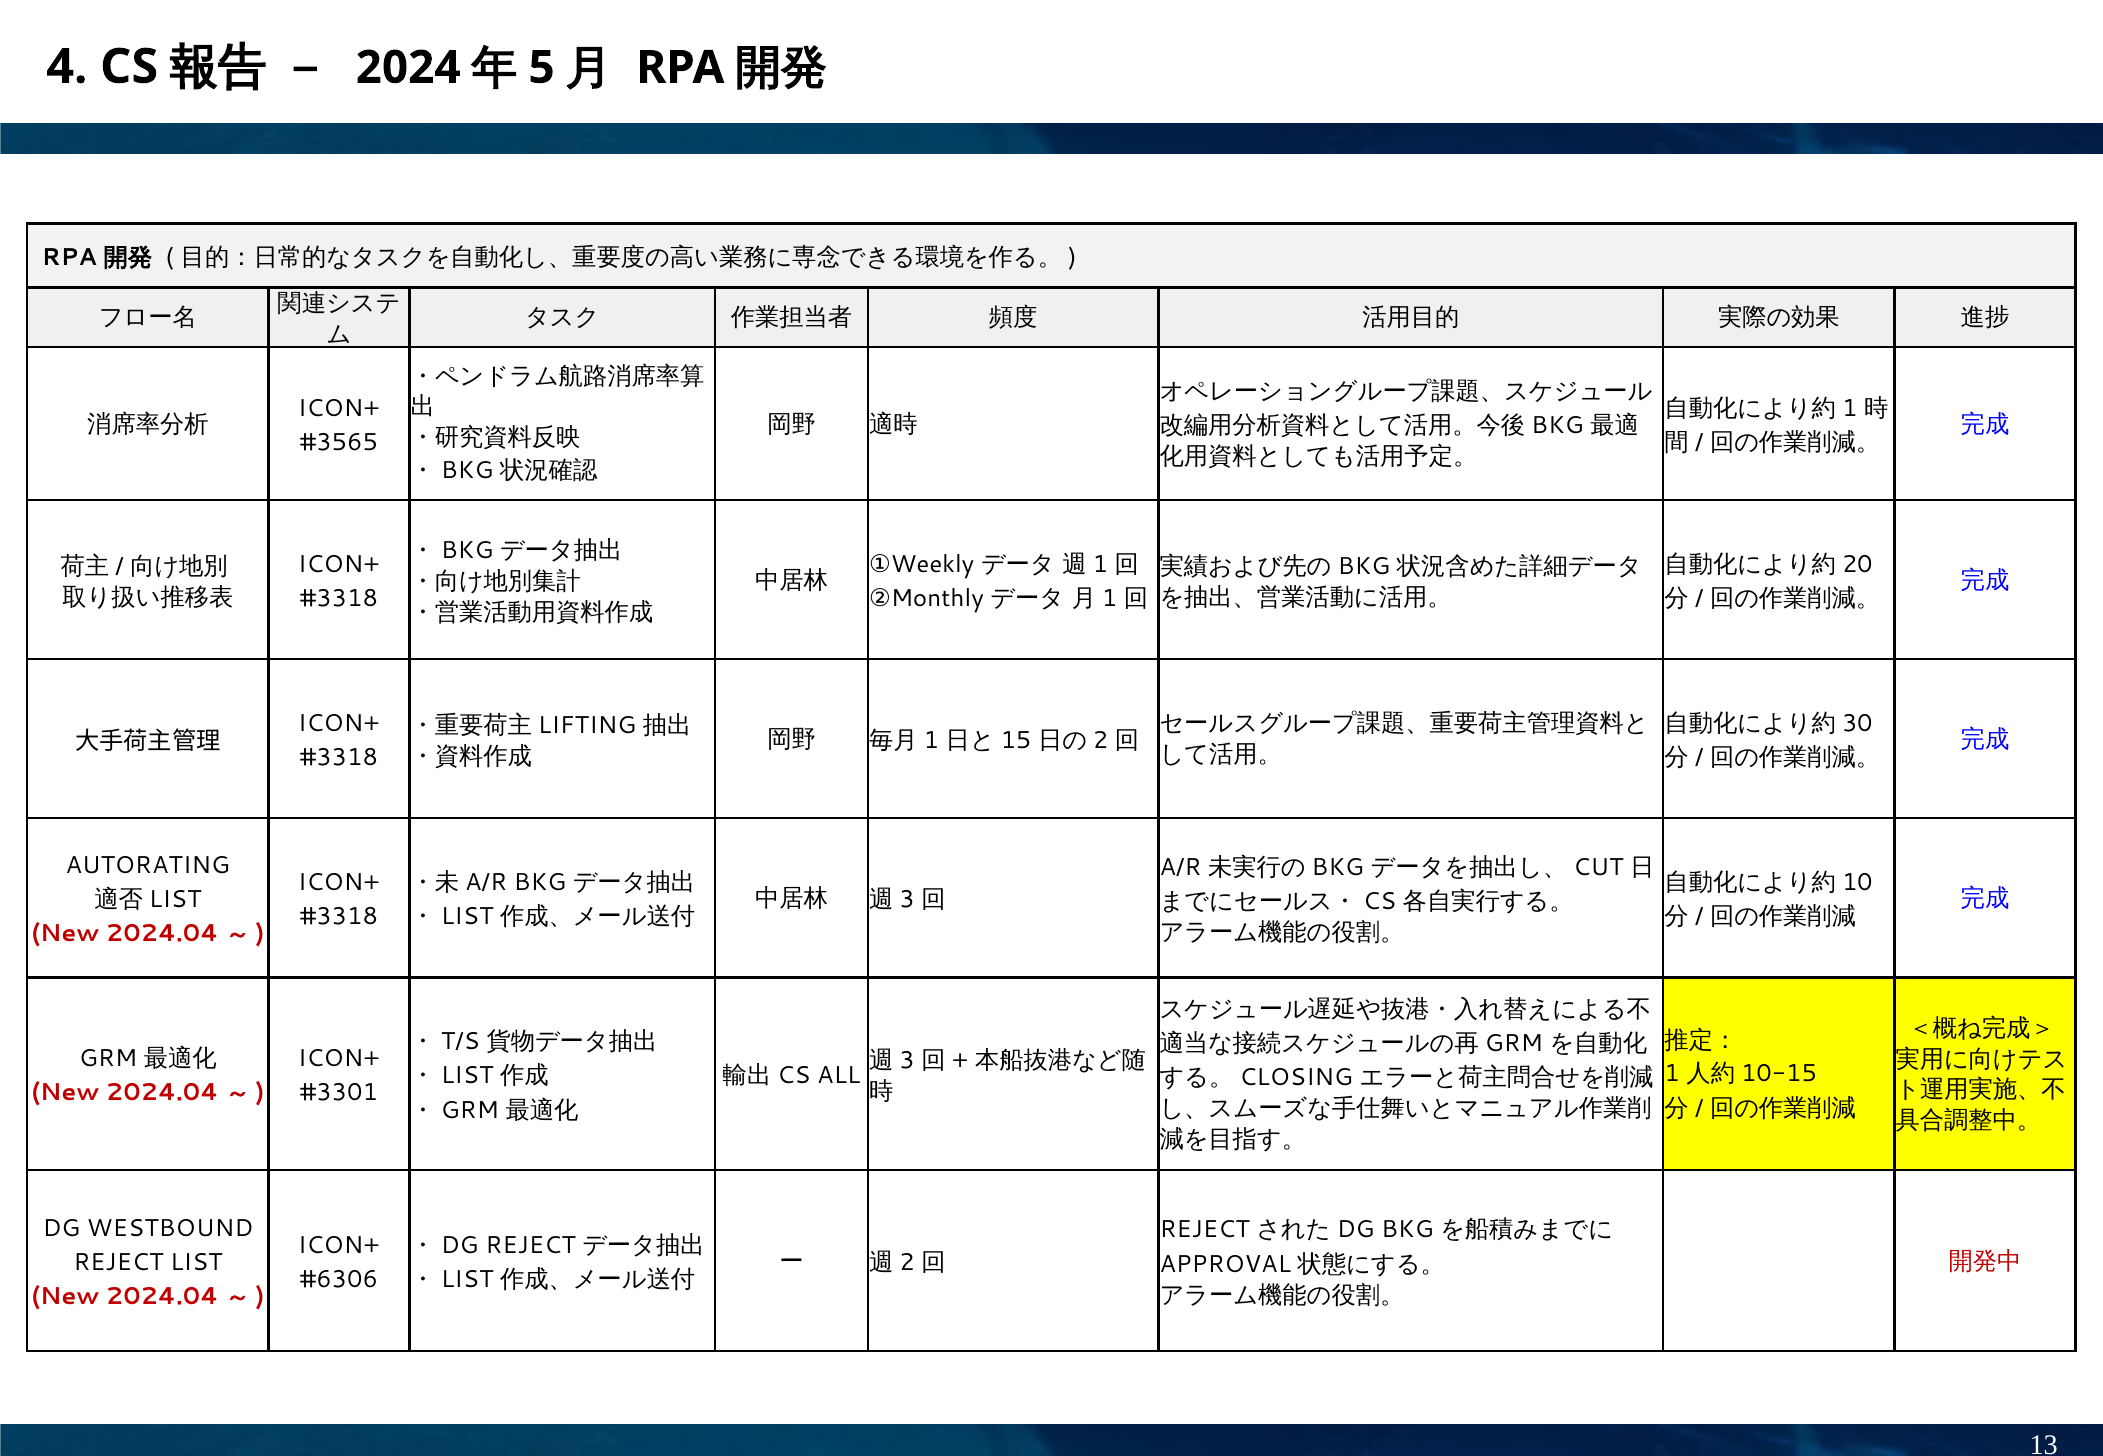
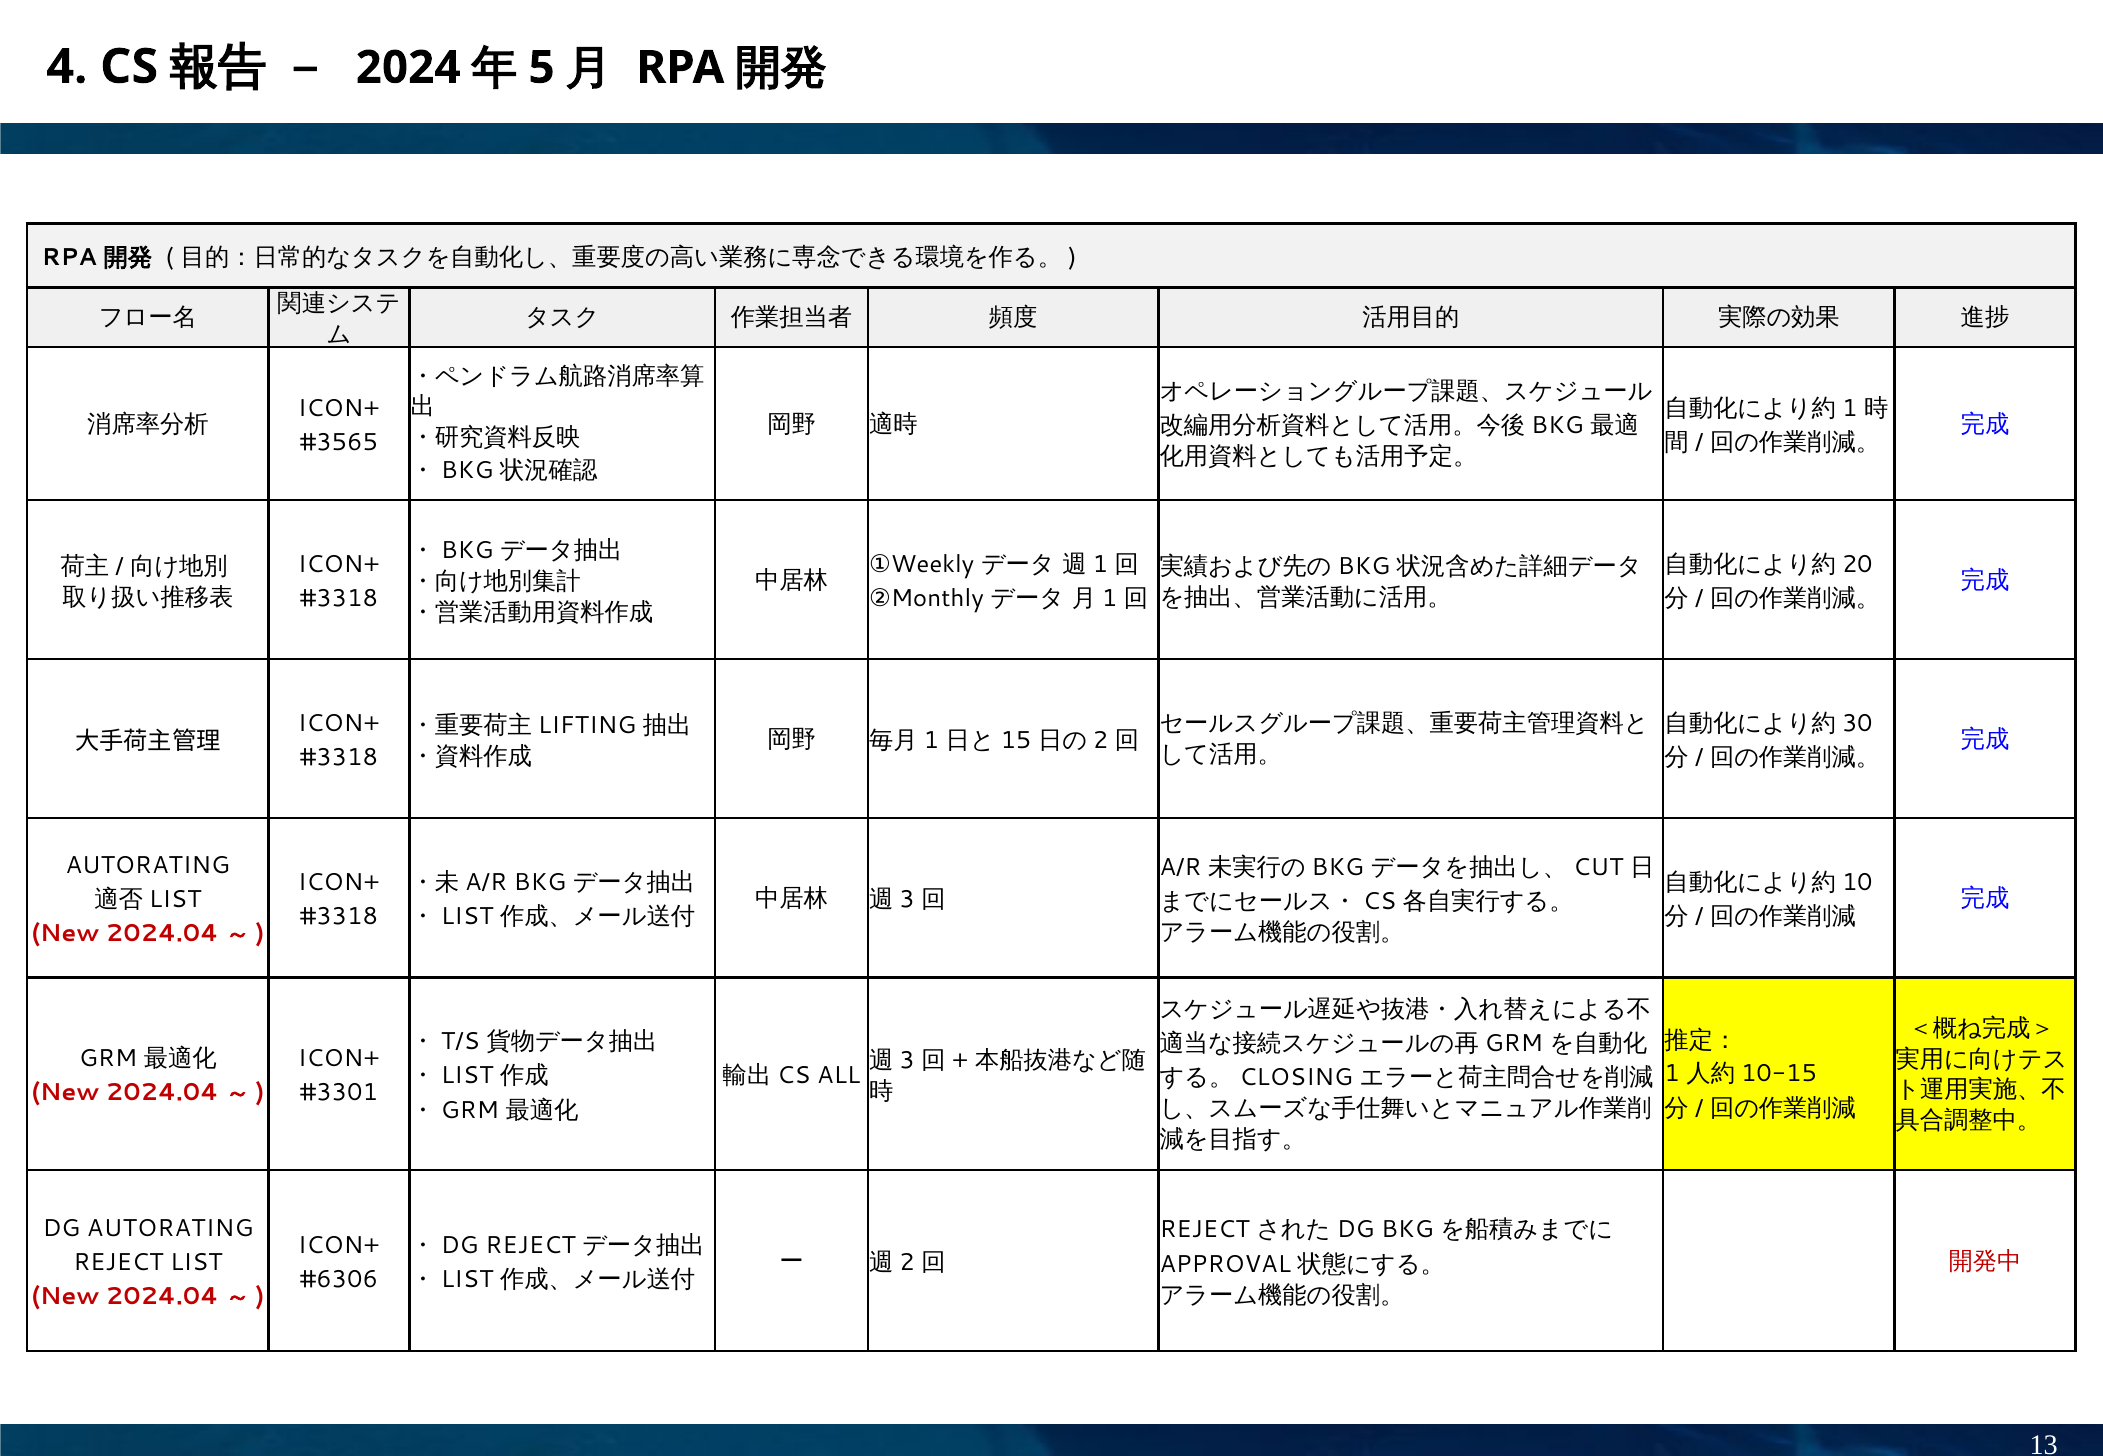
DG WESTBOUND: WESTBOUND -> AUTORATING
